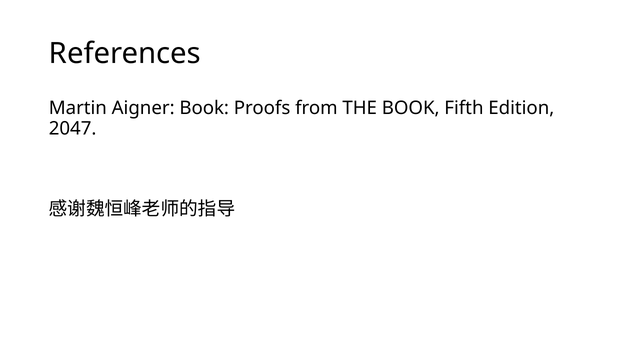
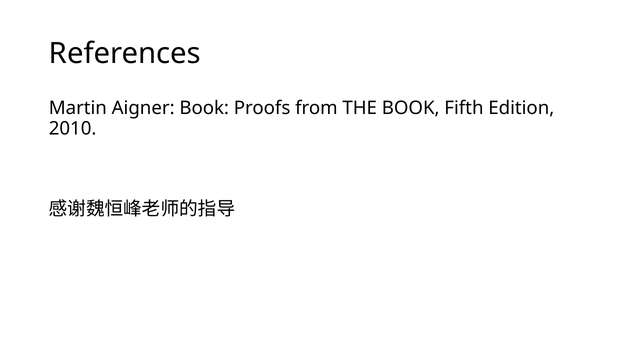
2047: 2047 -> 2010
